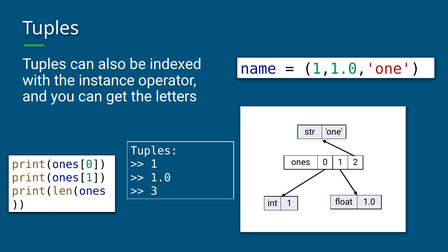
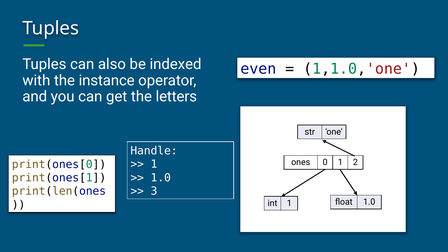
name: name -> even
Tuples at (154, 151): Tuples -> Handle
